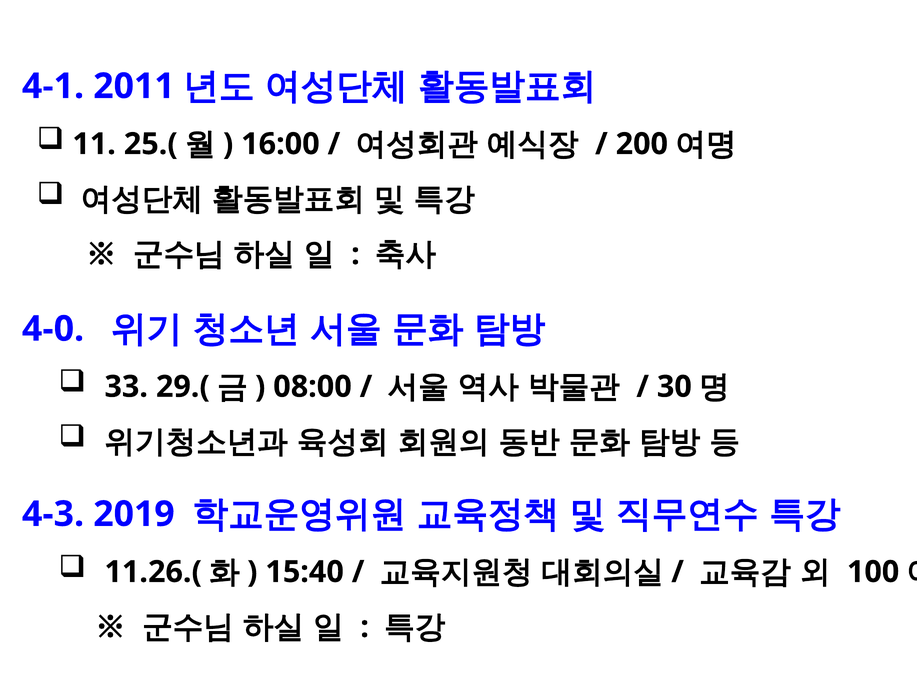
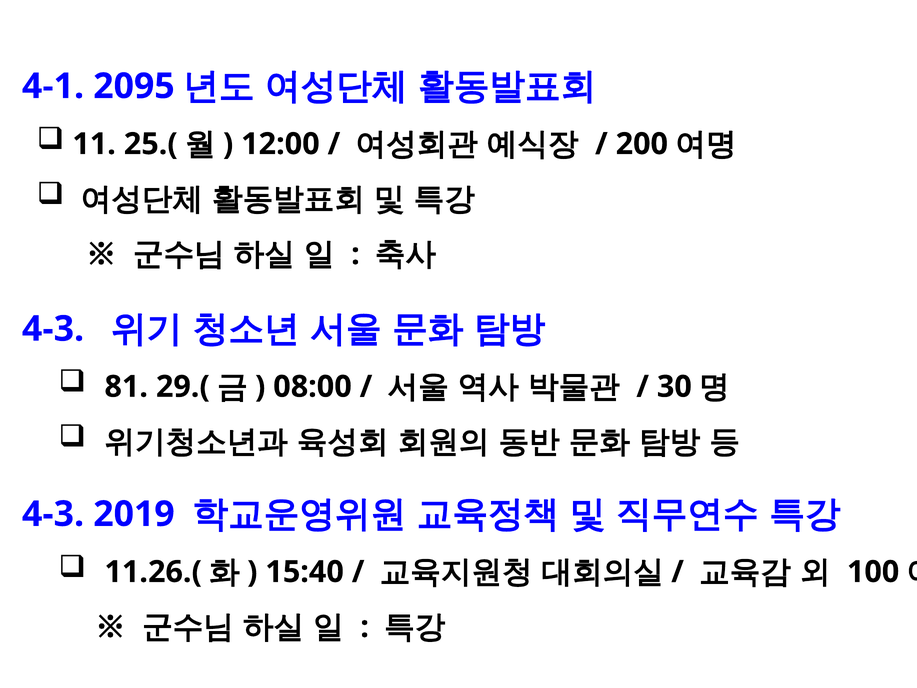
2011: 2011 -> 2095
16:00: 16:00 -> 12:00
4-0 at (53, 329): 4-0 -> 4-3
33: 33 -> 81
